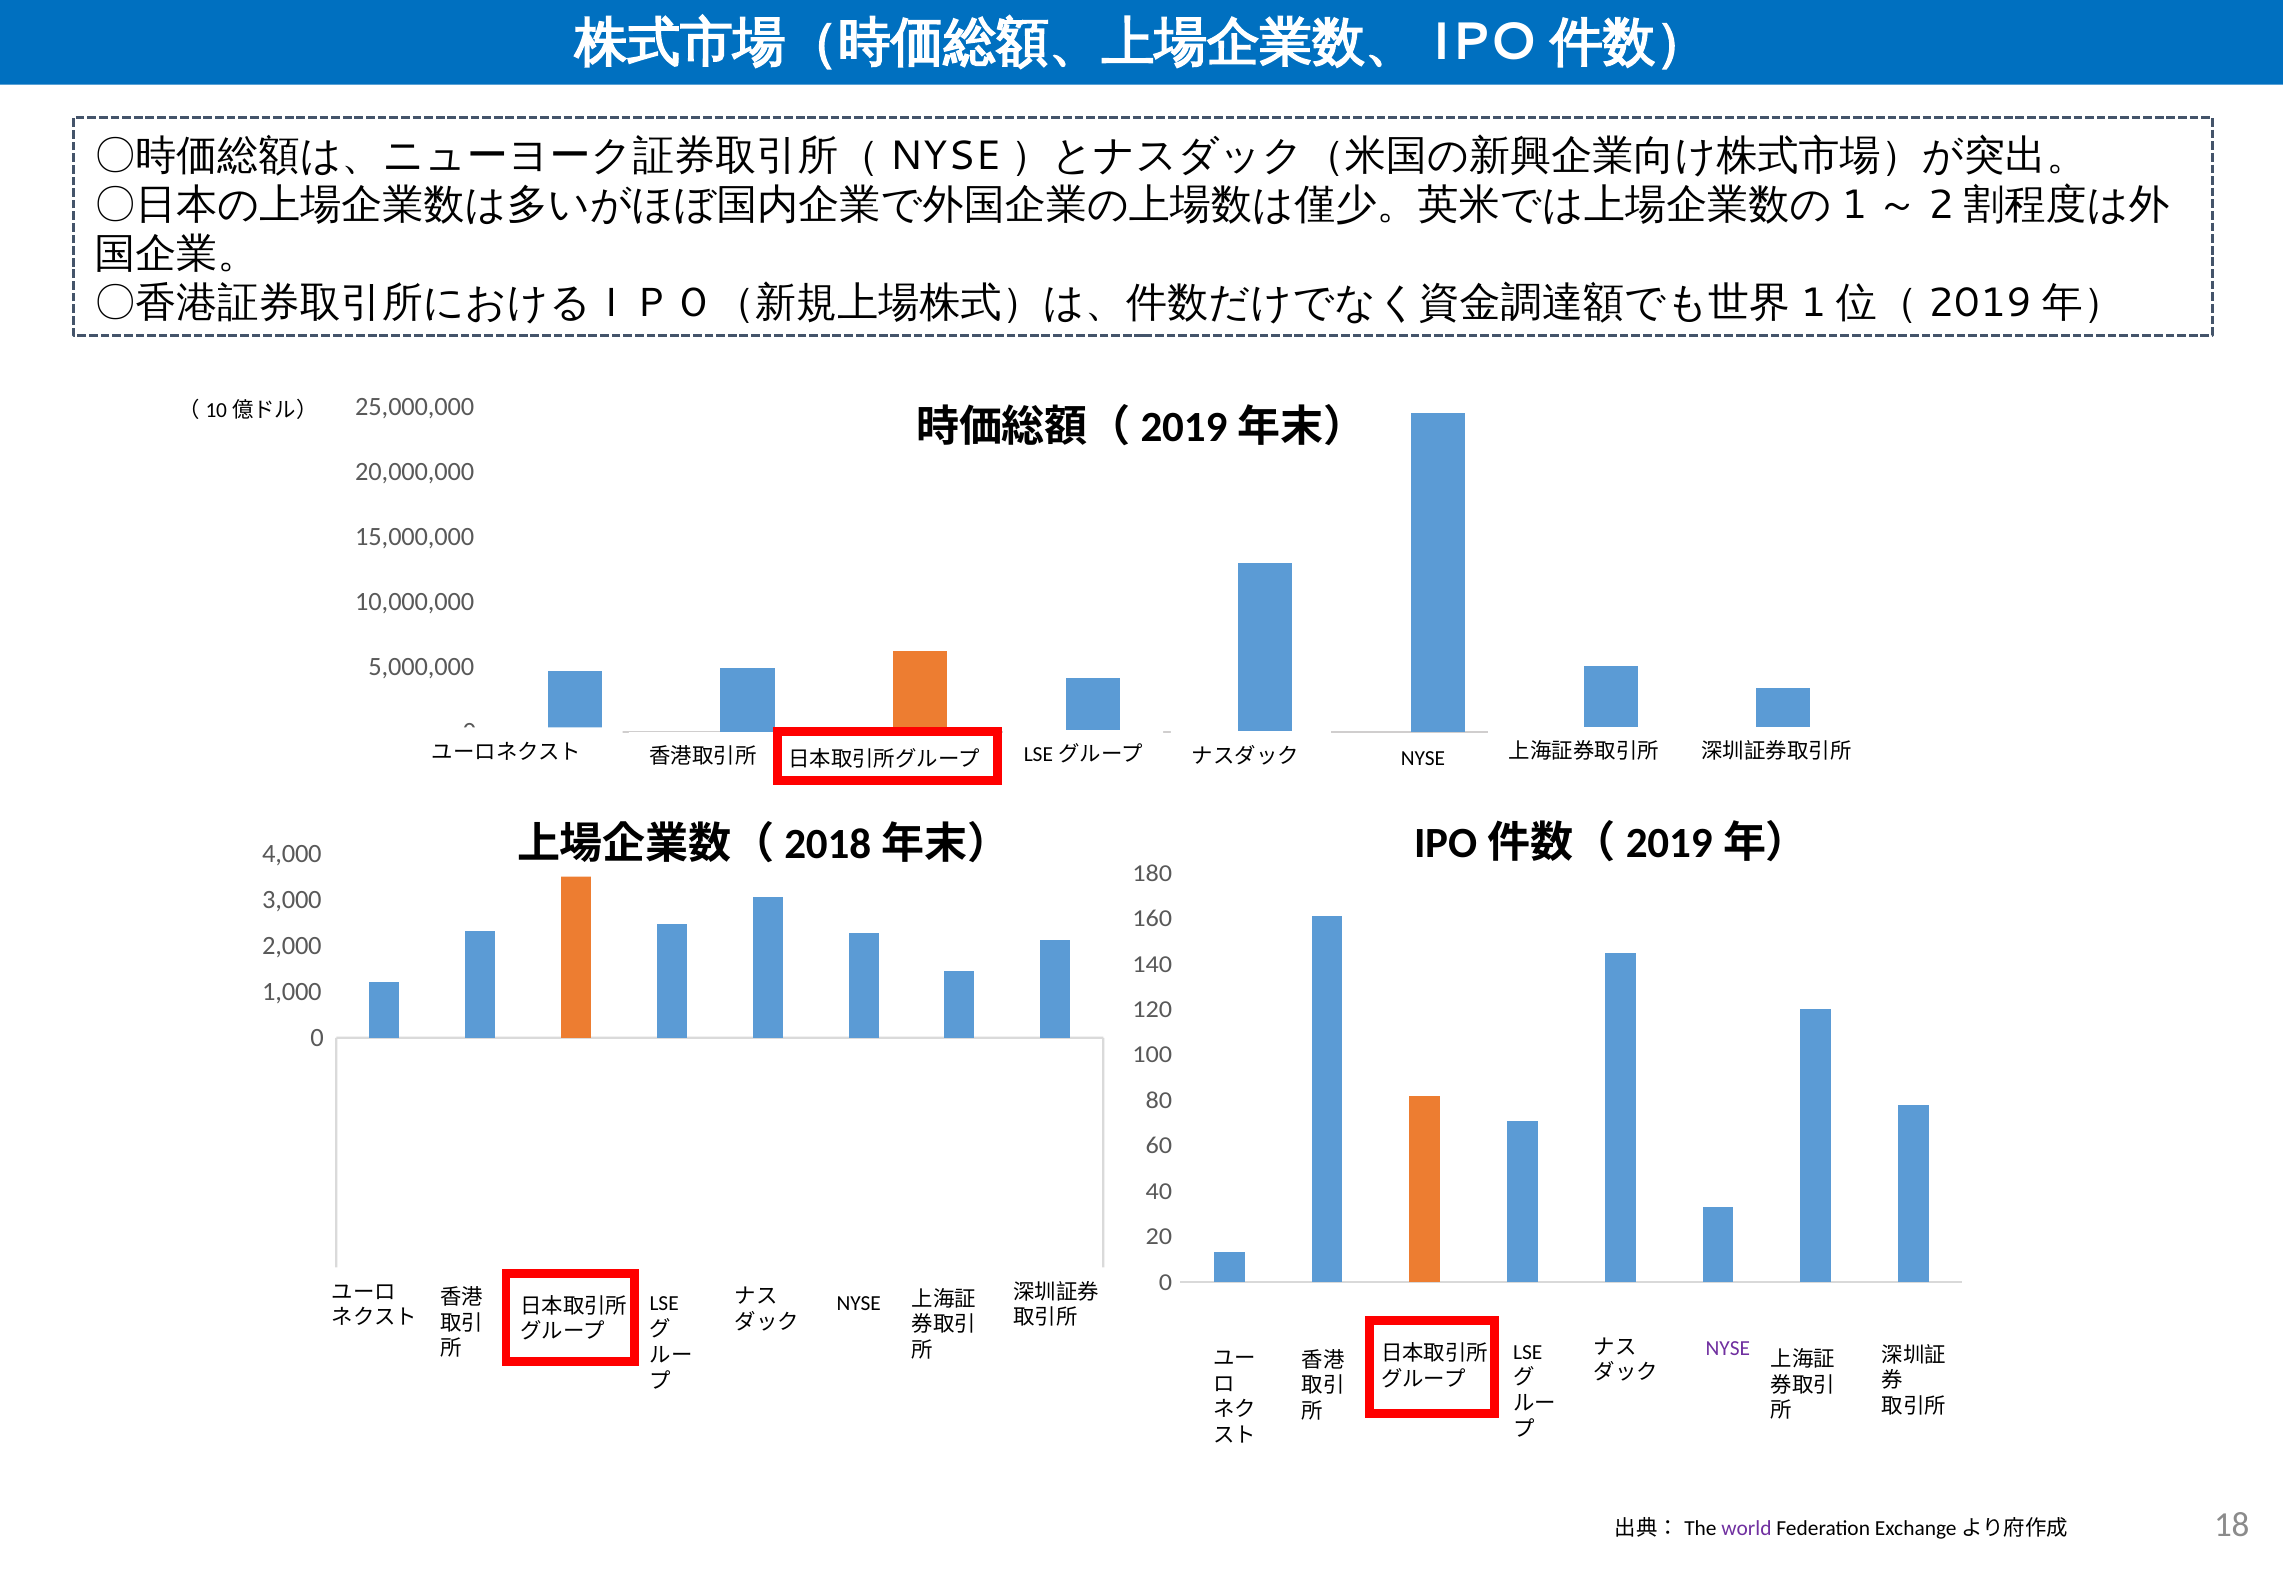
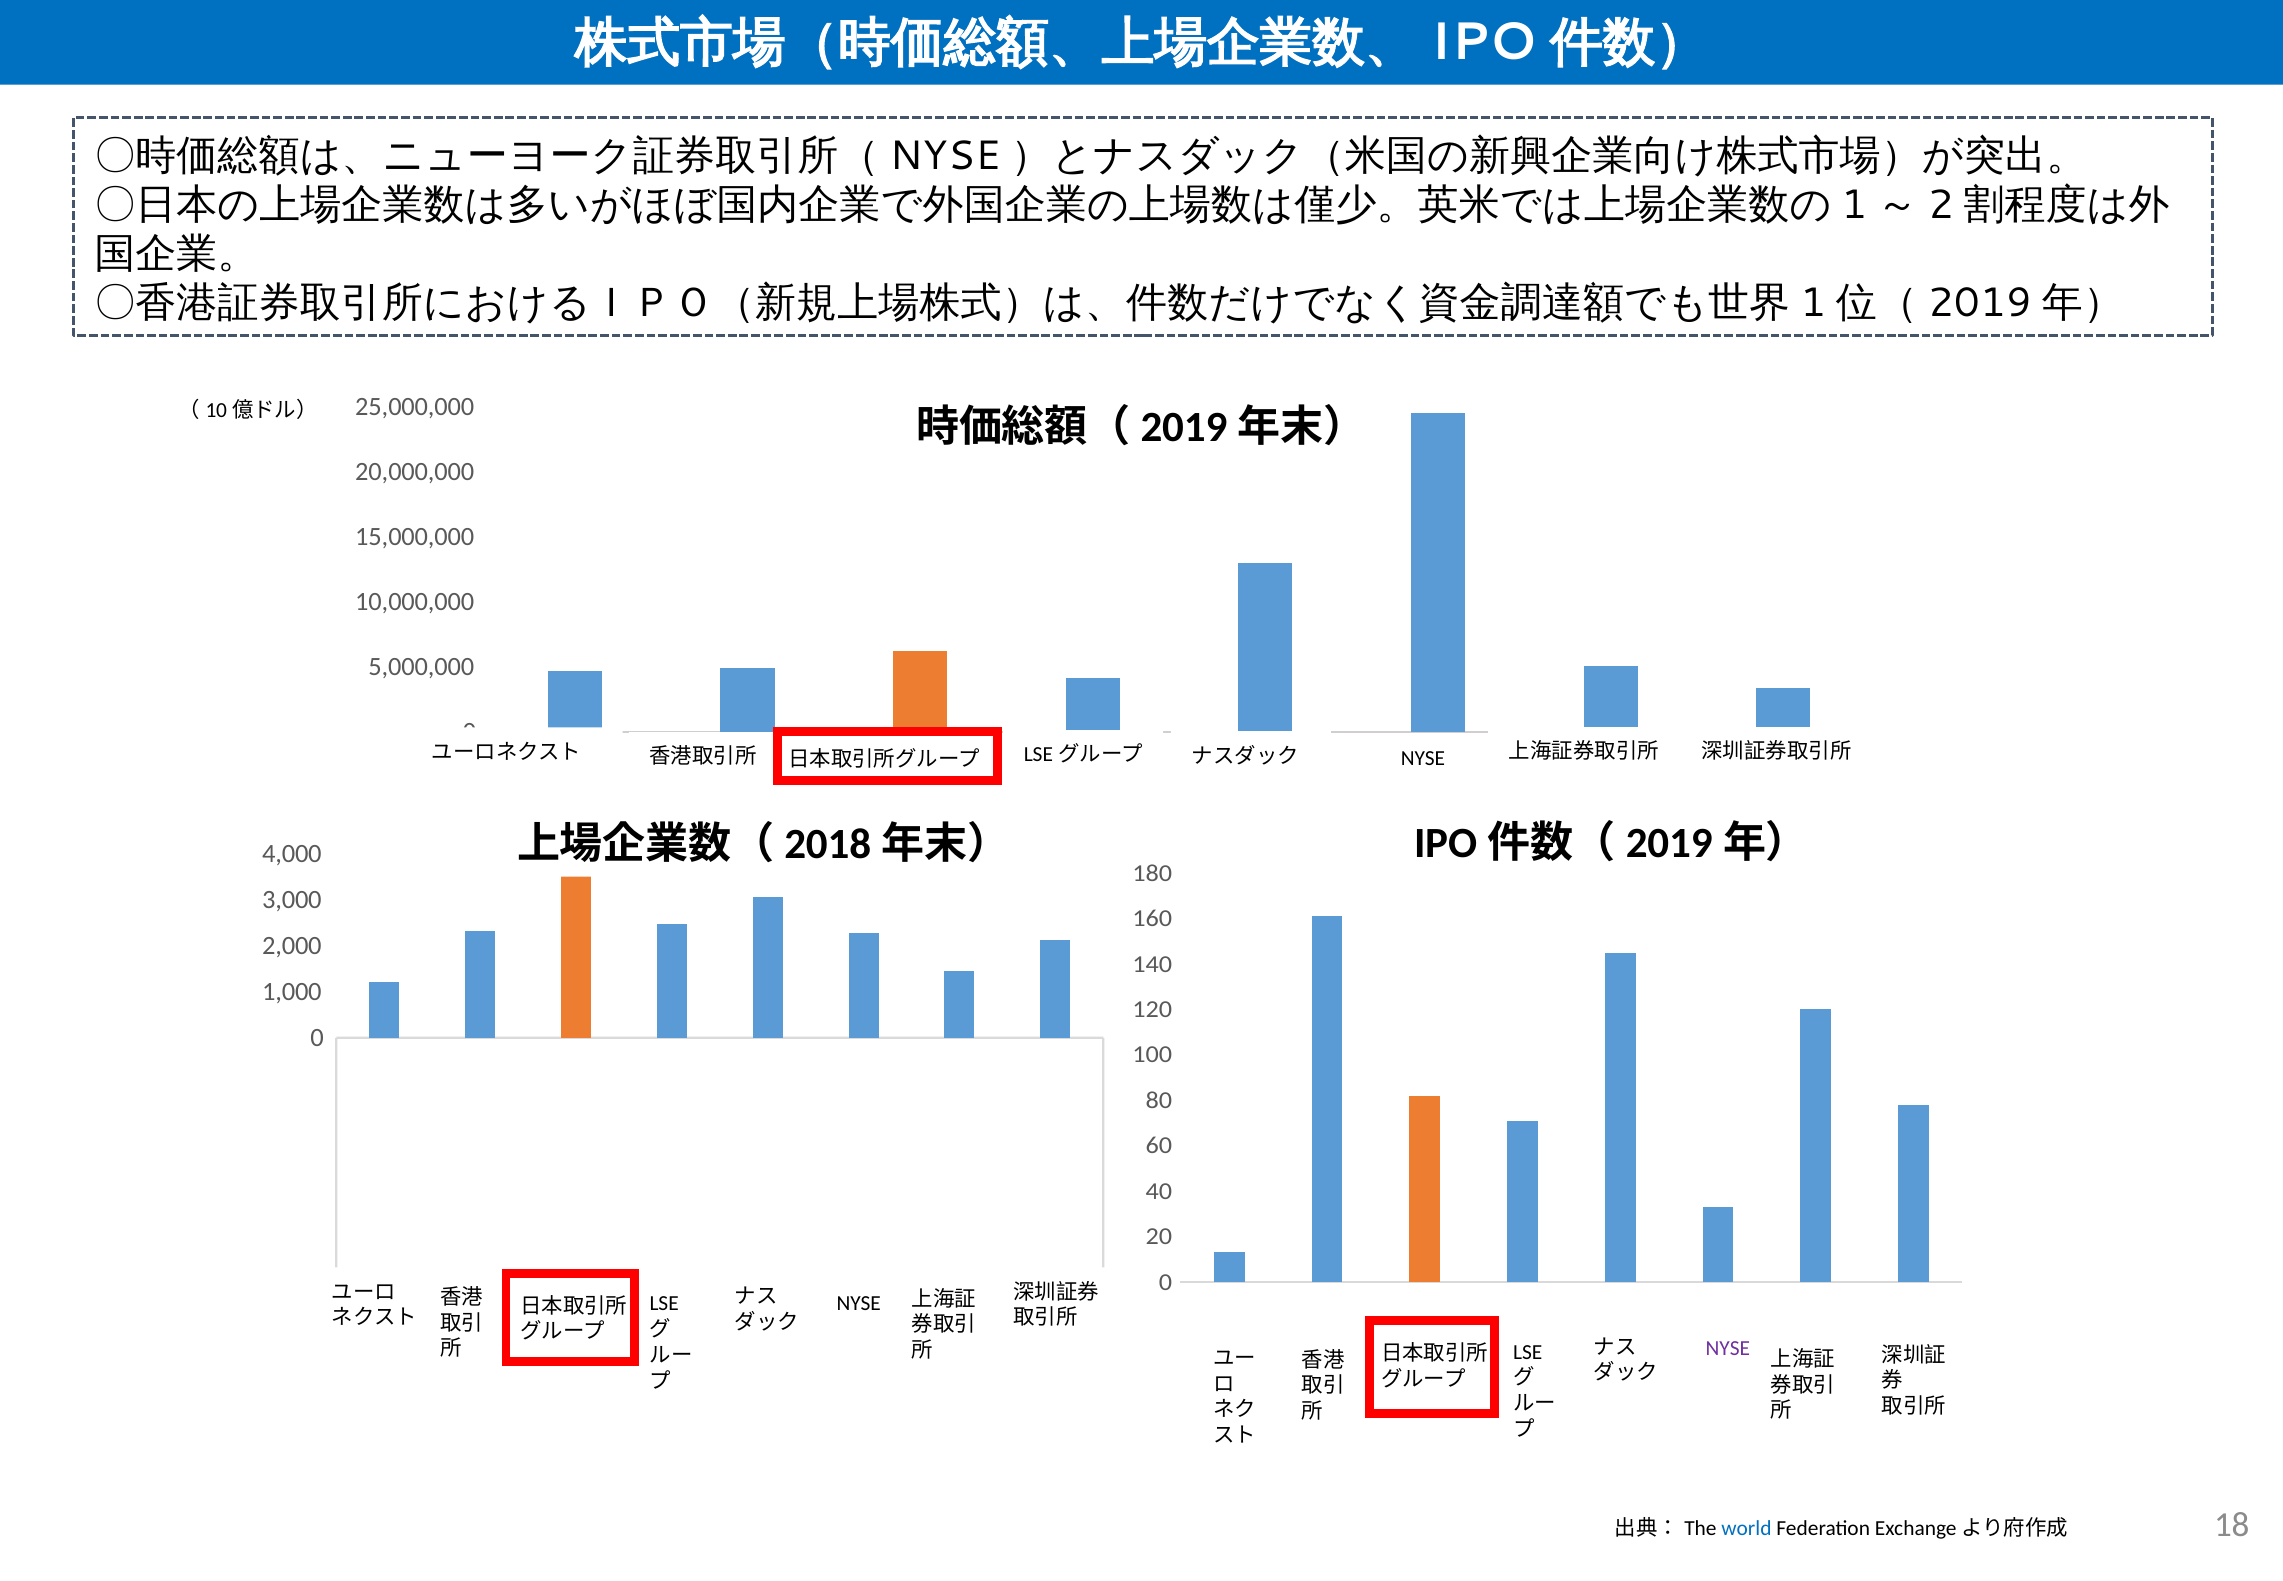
world colour: purple -> blue
